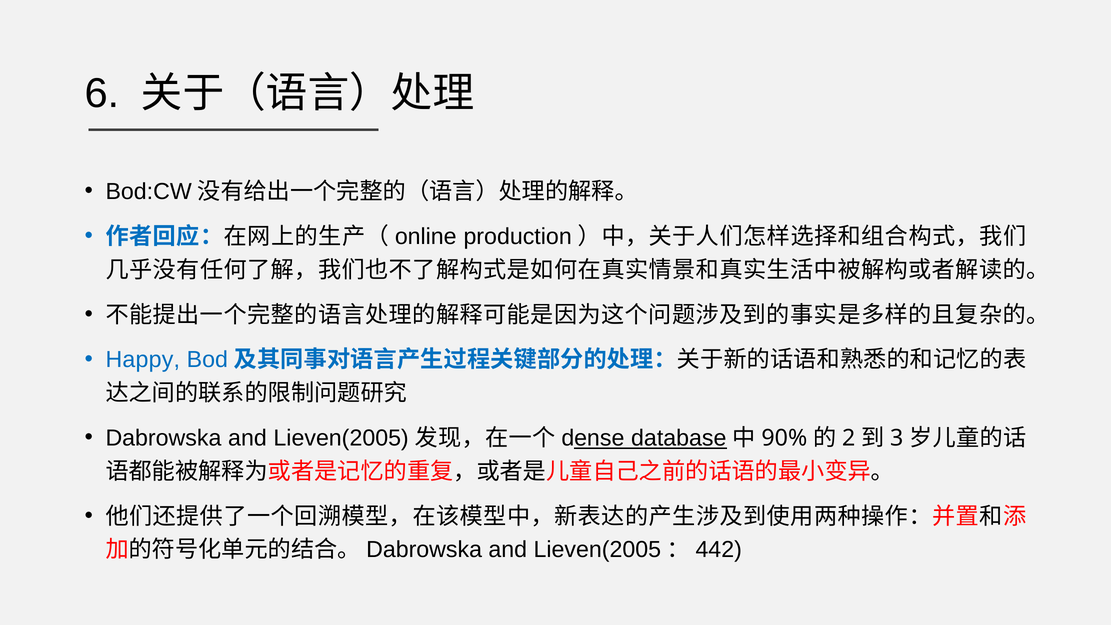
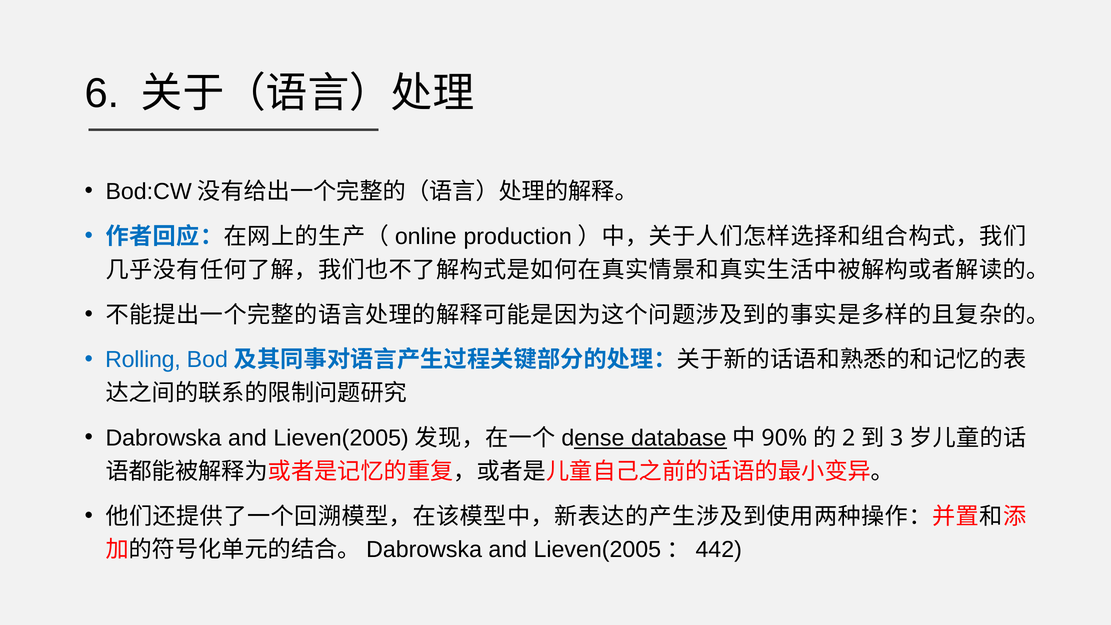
Happy: Happy -> Rolling
